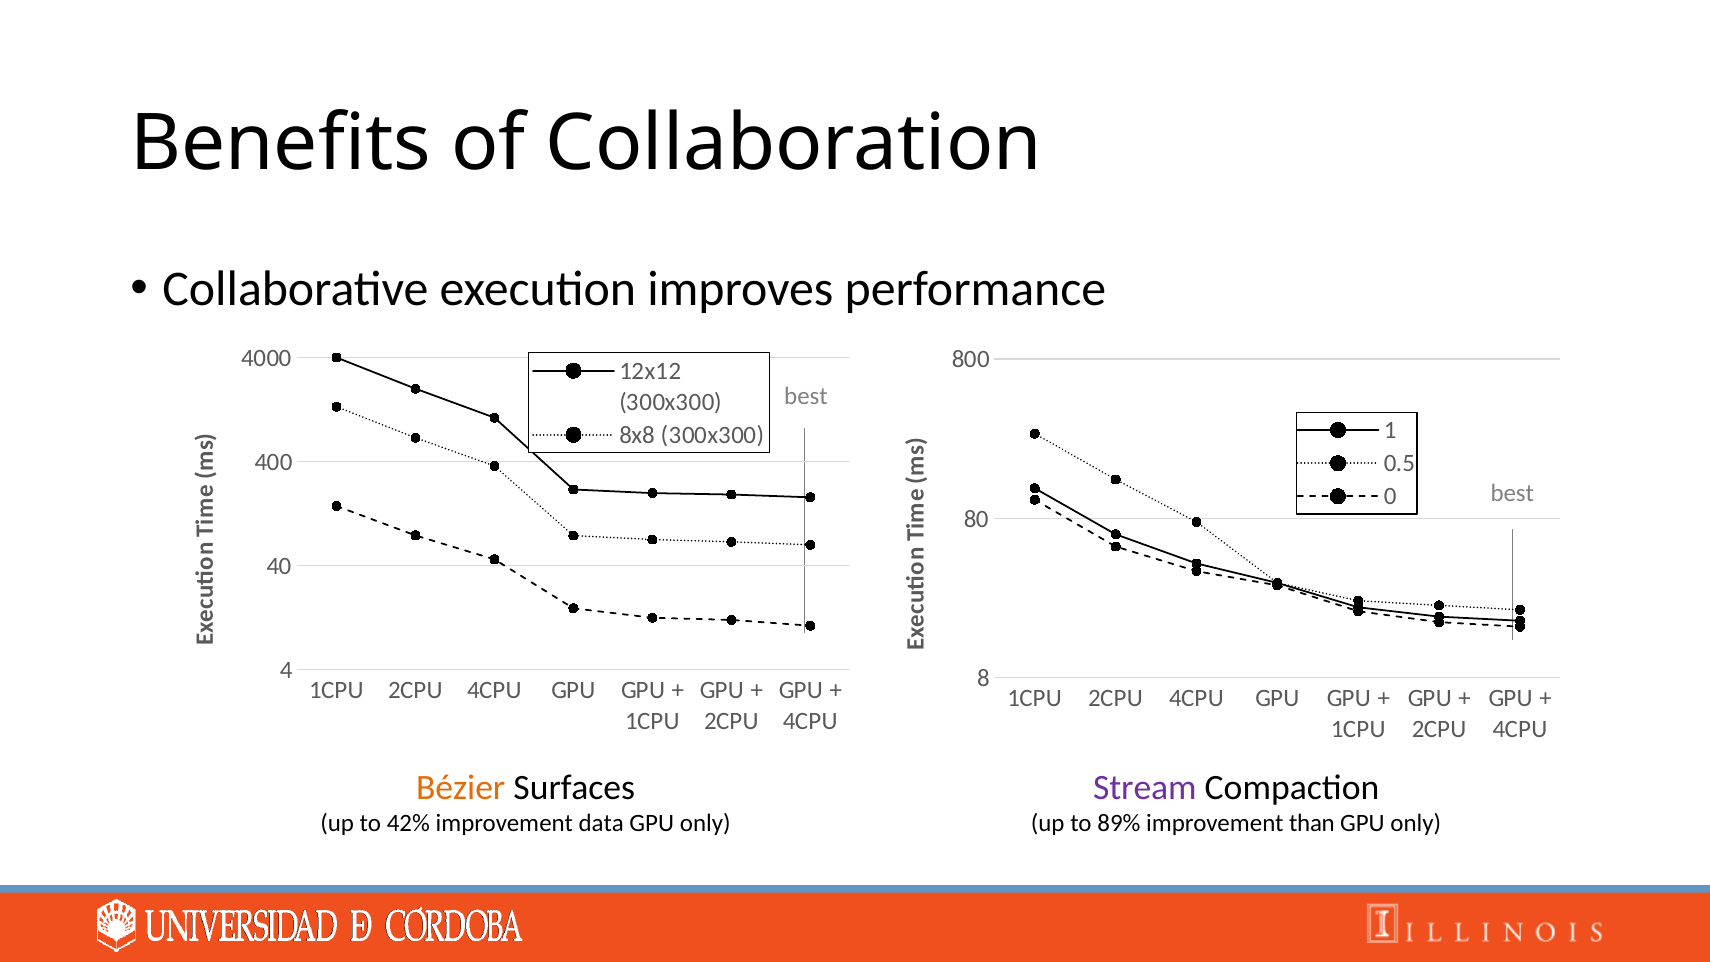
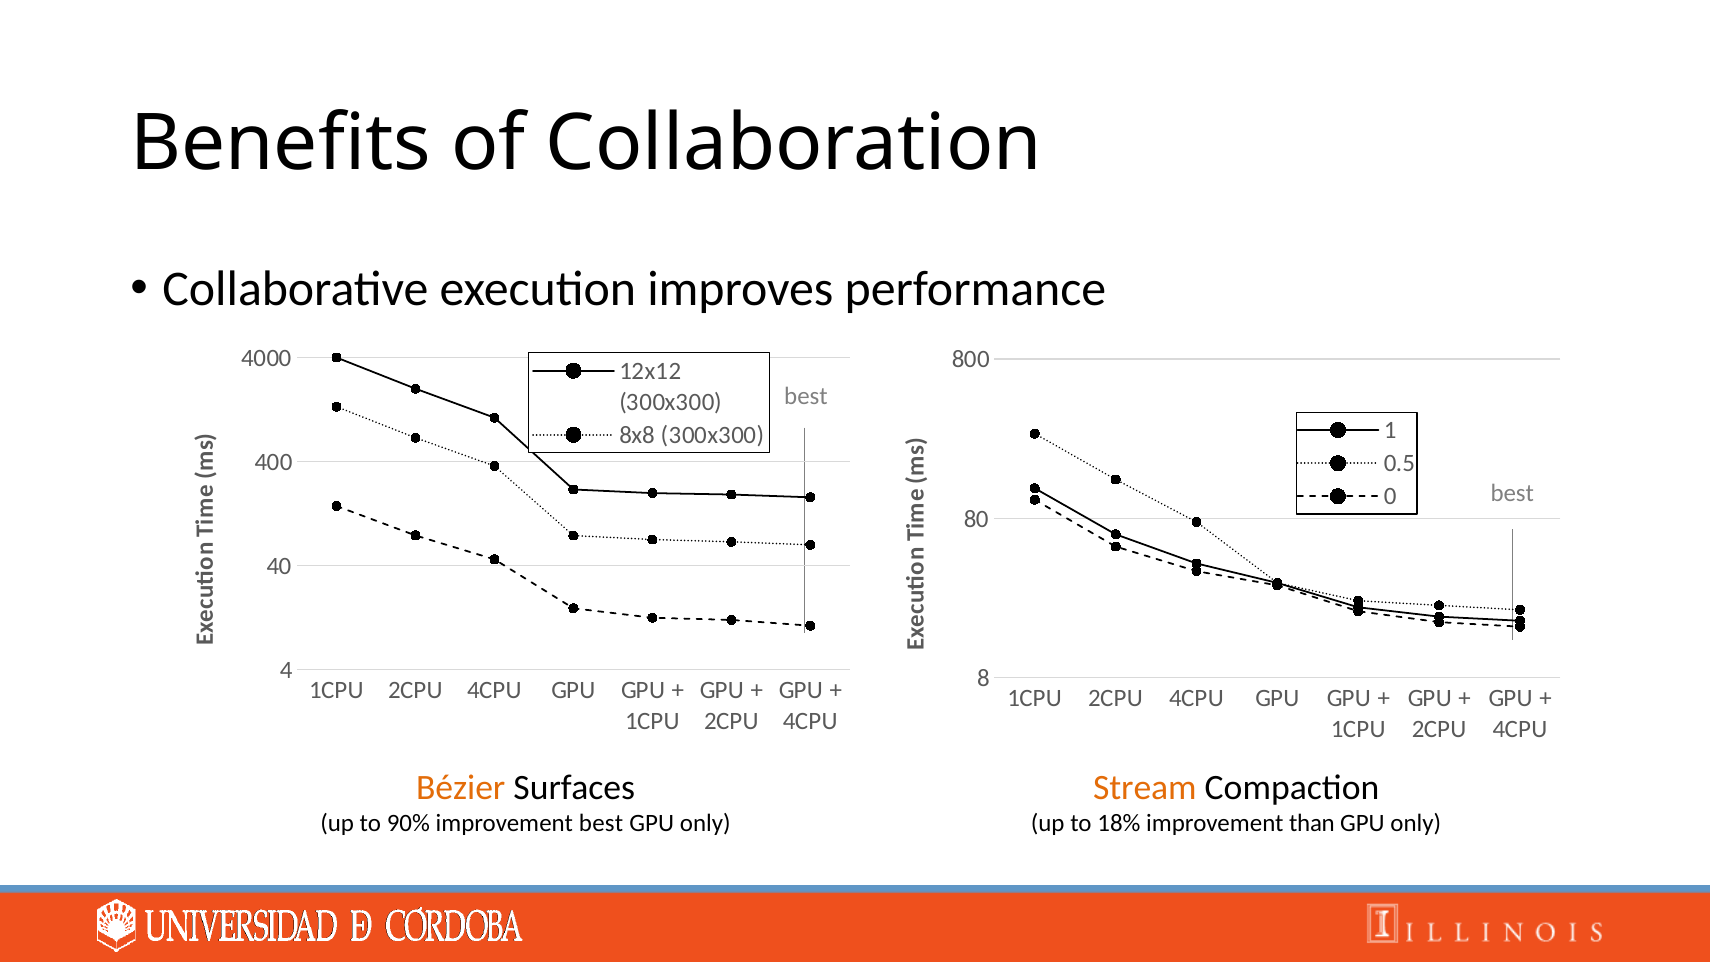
Stream colour: purple -> orange
42%: 42% -> 90%
improvement data: data -> best
89%: 89% -> 18%
